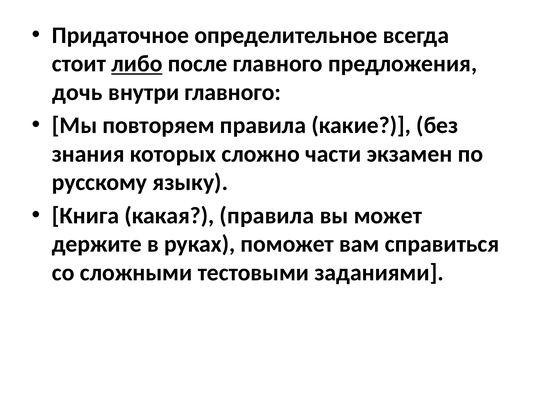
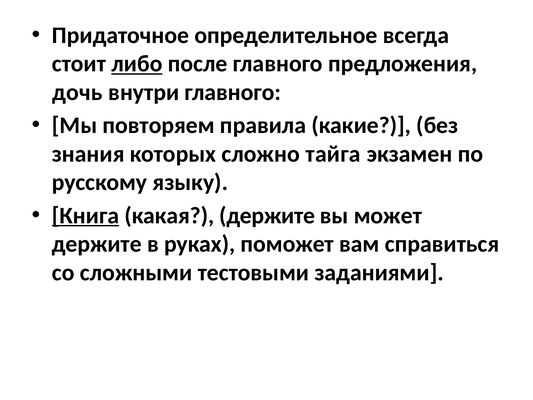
части: части -> тайга
Книга underline: none -> present
какая правила: правила -> держите
